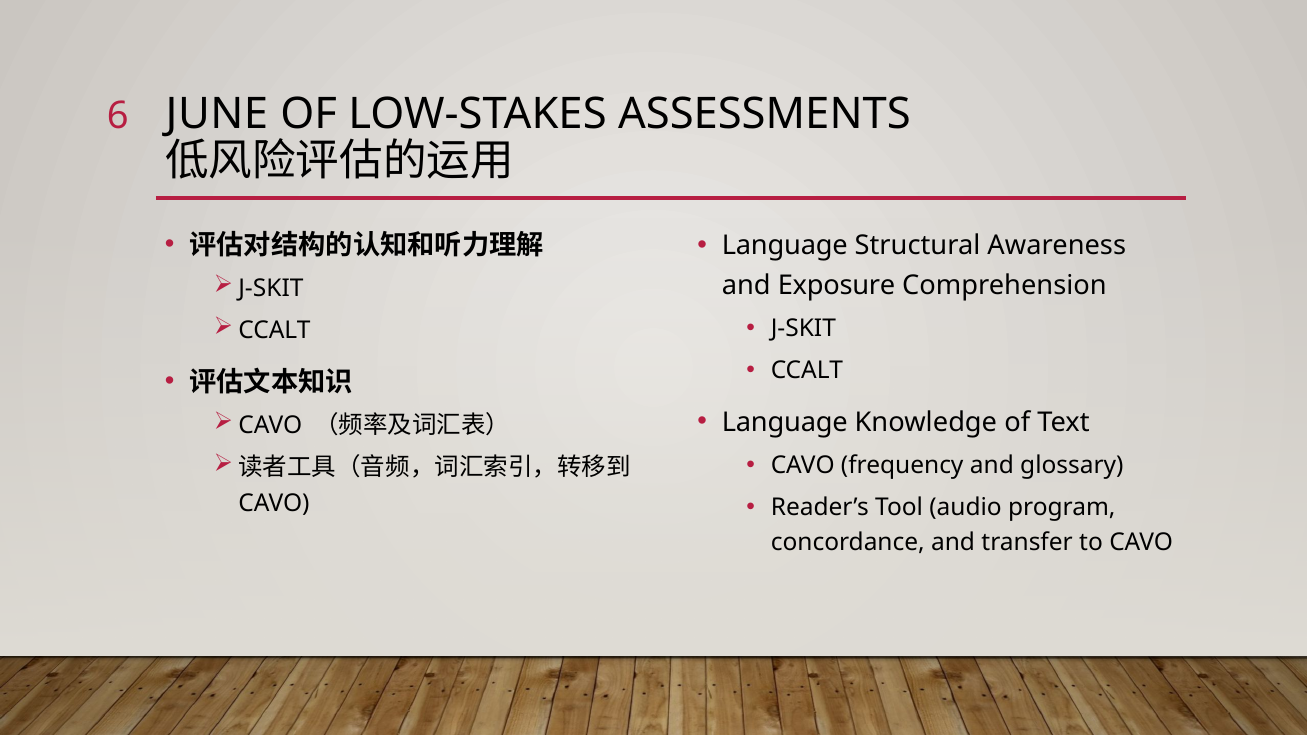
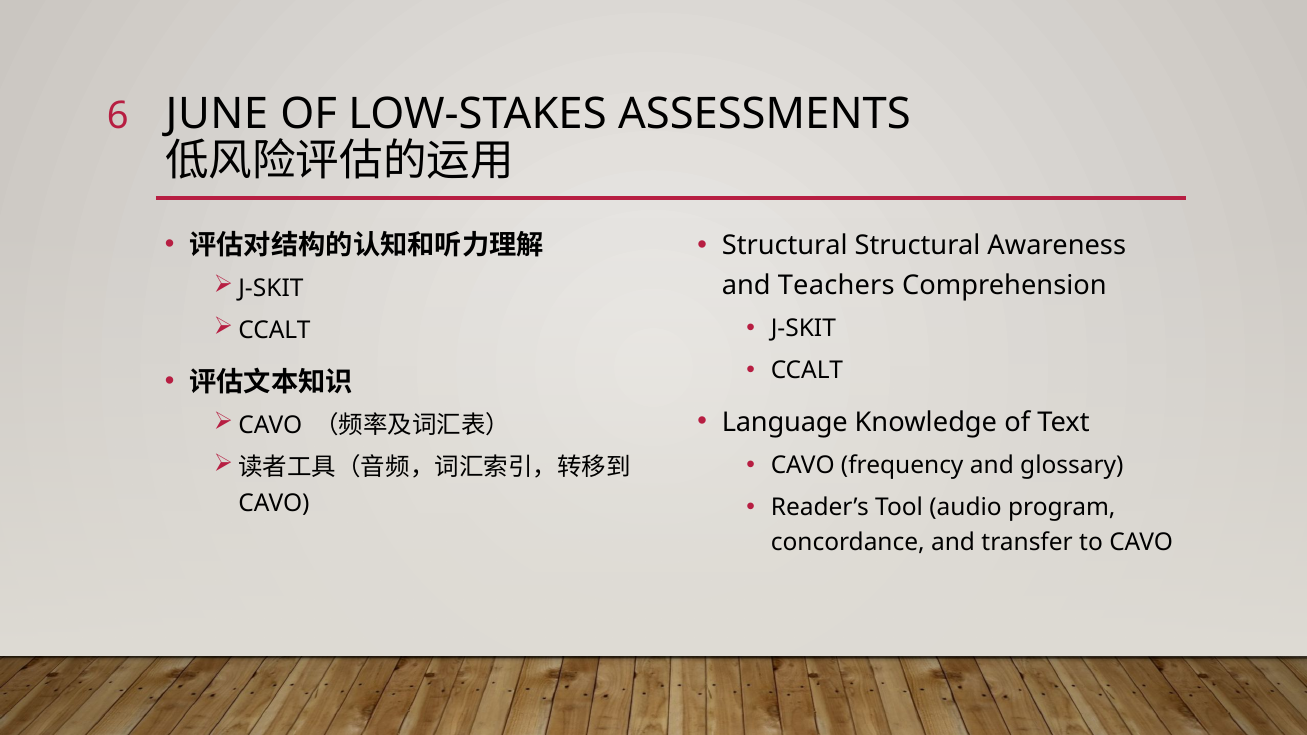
Language at (785, 246): Language -> Structural
Exposure: Exposure -> Teachers
